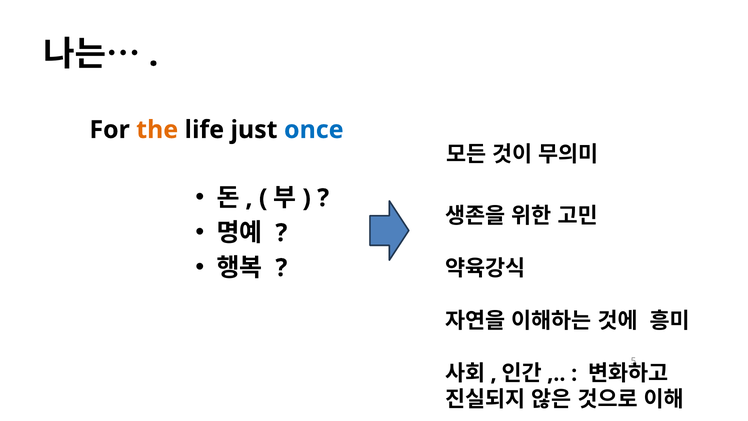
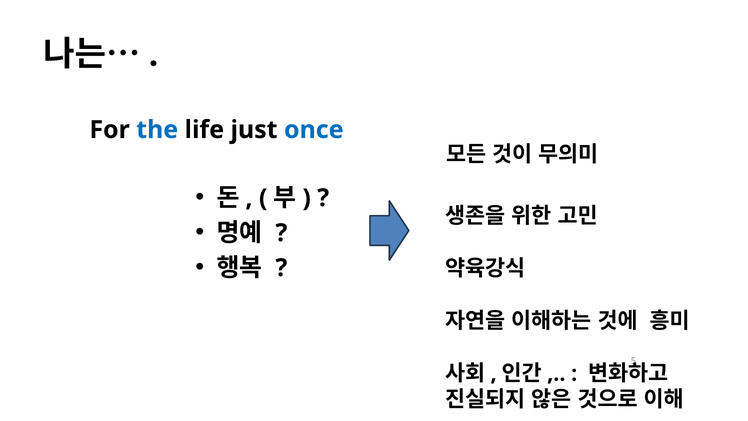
the colour: orange -> blue
